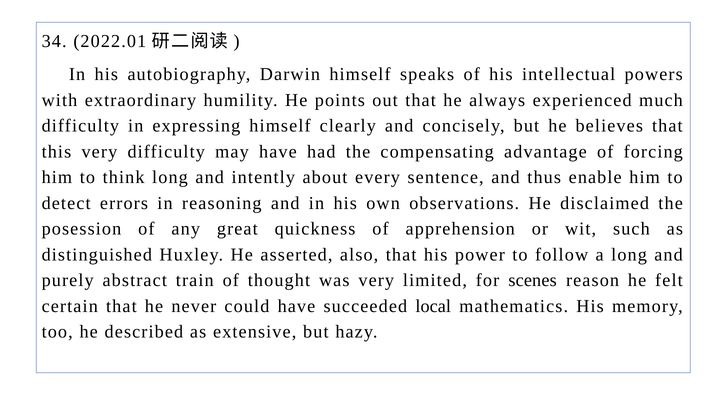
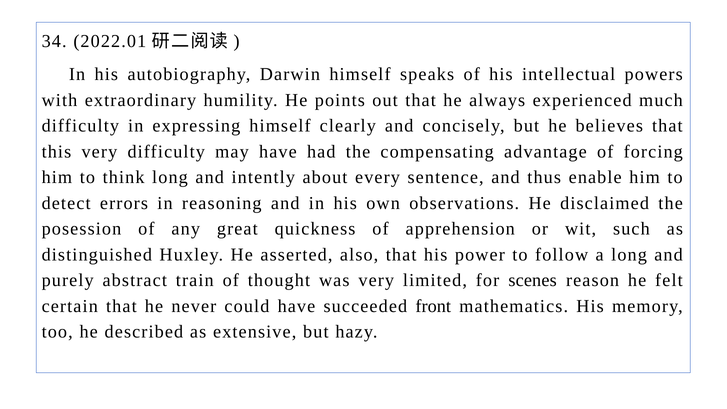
local: local -> front
